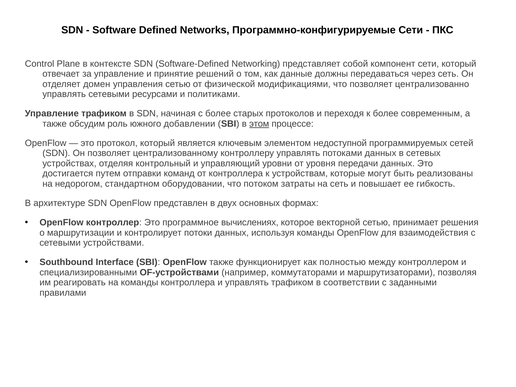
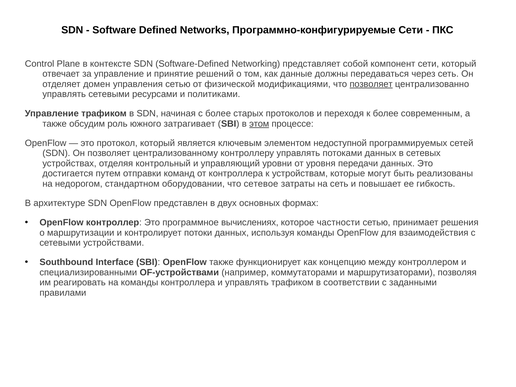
позволяет at (371, 84) underline: none -> present
добавлении: добавлении -> затрагивает
потоком: потоком -> сетевое
векторной: векторной -> частности
полностью: полностью -> концепцию
